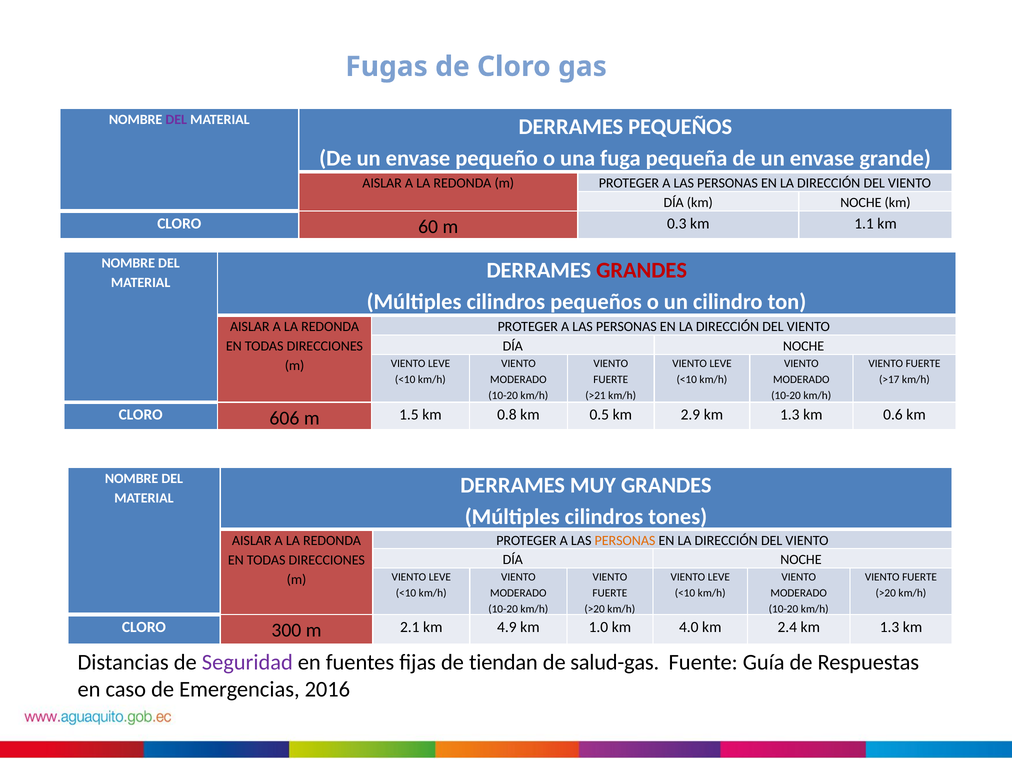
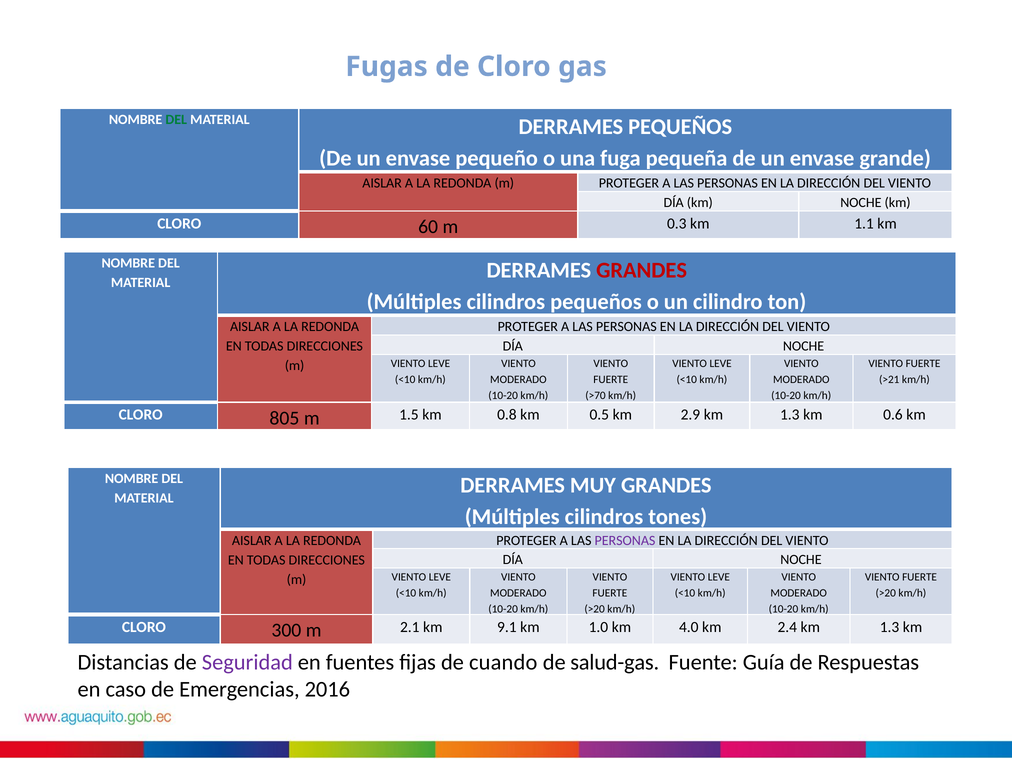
DEL at (176, 120) colour: purple -> green
>17: >17 -> >21
>21: >21 -> >70
606: 606 -> 805
PERSONAS at (625, 540) colour: orange -> purple
4.9: 4.9 -> 9.1
tiendan: tiendan -> cuando
